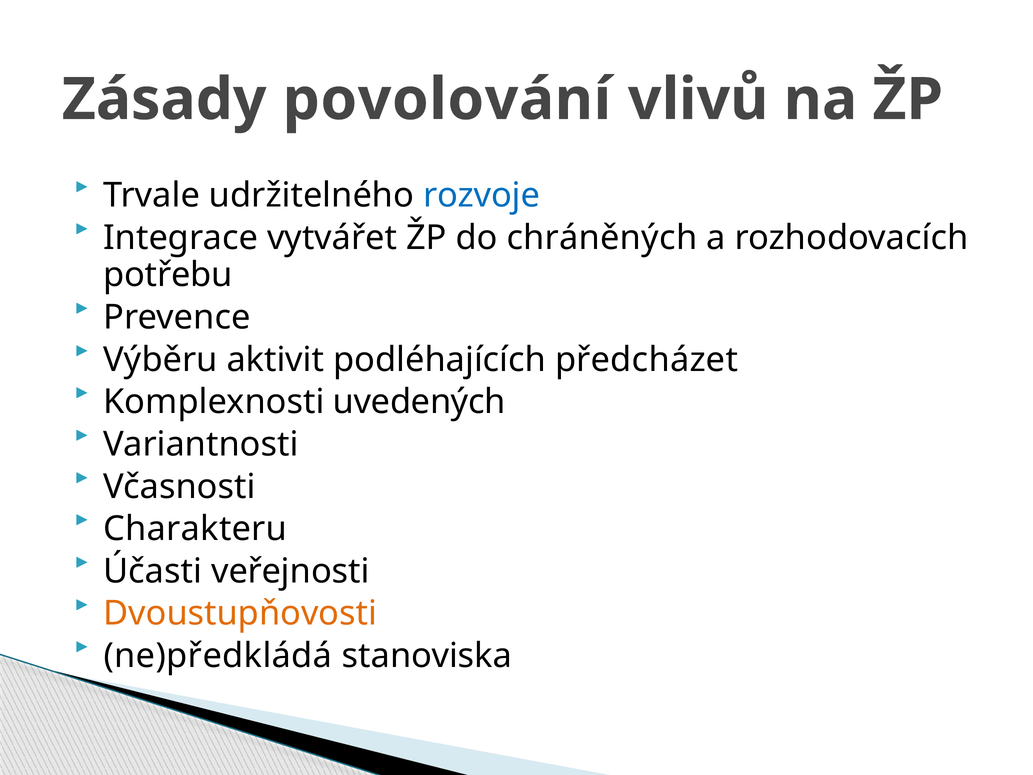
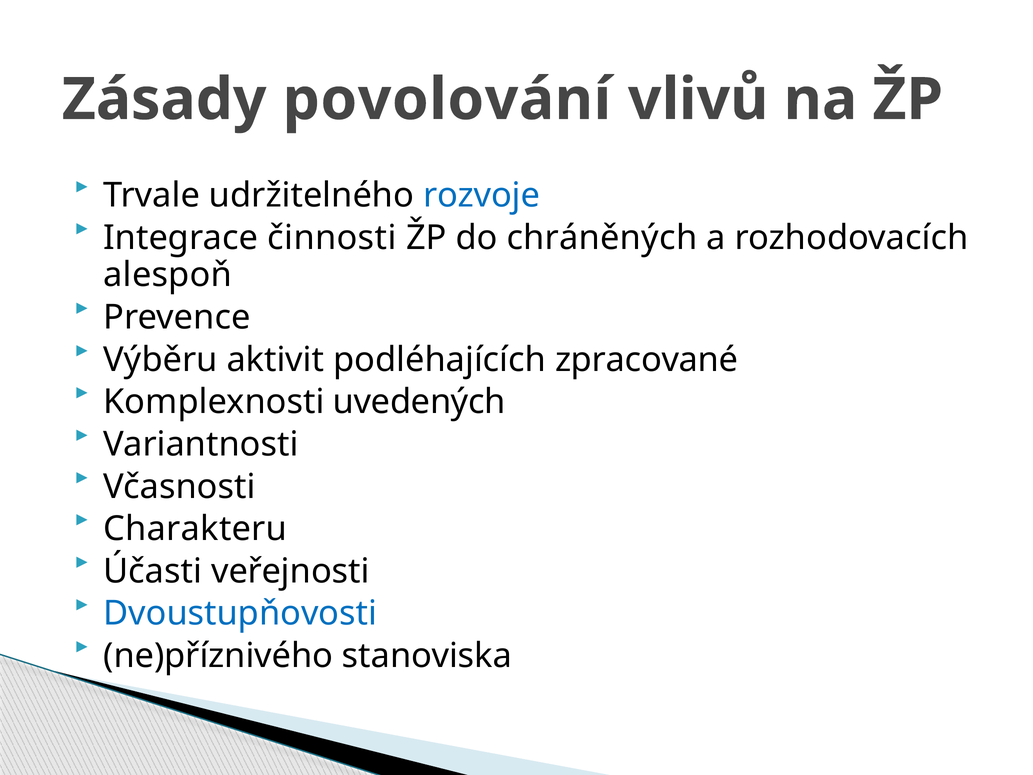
vytvářet: vytvářet -> činnosti
potřebu: potřebu -> alespoň
předcházet: předcházet -> zpracované
Dvoustupňovosti colour: orange -> blue
ne)předkládá: ne)předkládá -> ne)příznivého
